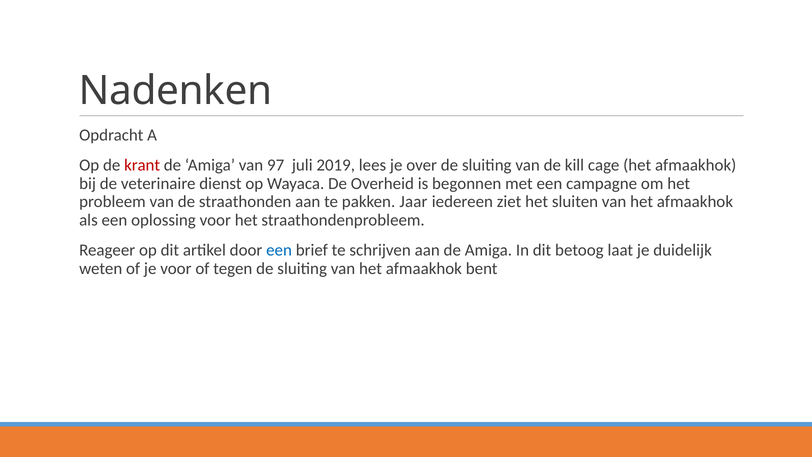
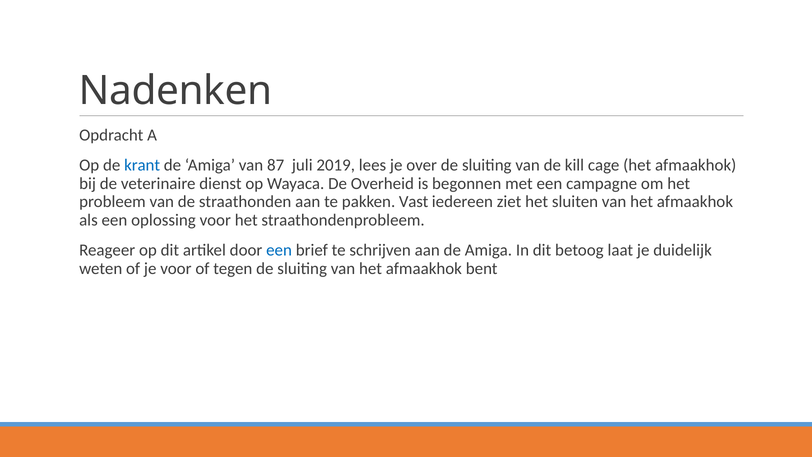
krant colour: red -> blue
97: 97 -> 87
Jaar: Jaar -> Vast
